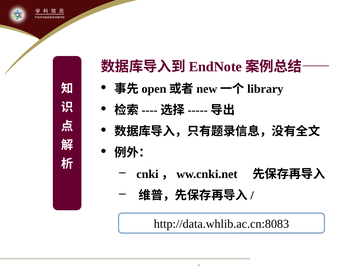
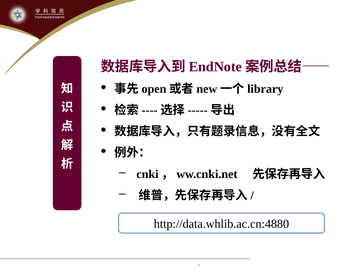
http://data.whlib.ac.cn:8083: http://data.whlib.ac.cn:8083 -> http://data.whlib.ac.cn:4880
